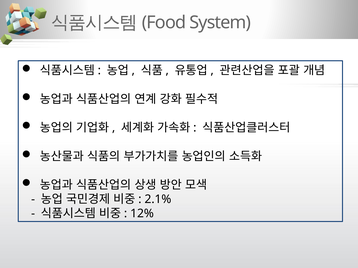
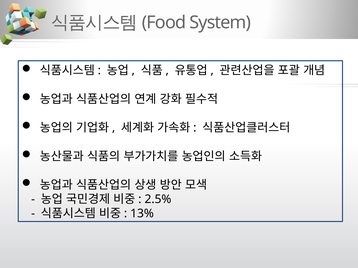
2.1%: 2.1% -> 2.5%
12%: 12% -> 13%
